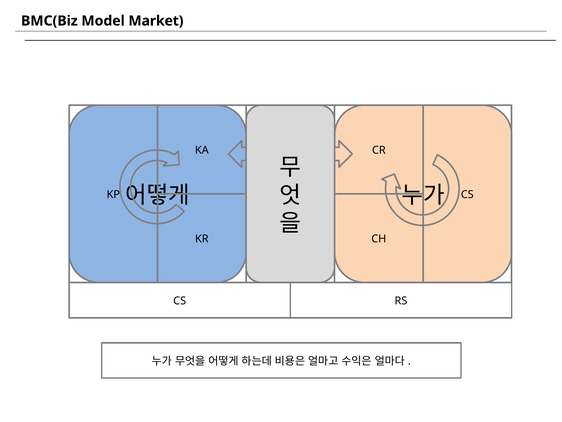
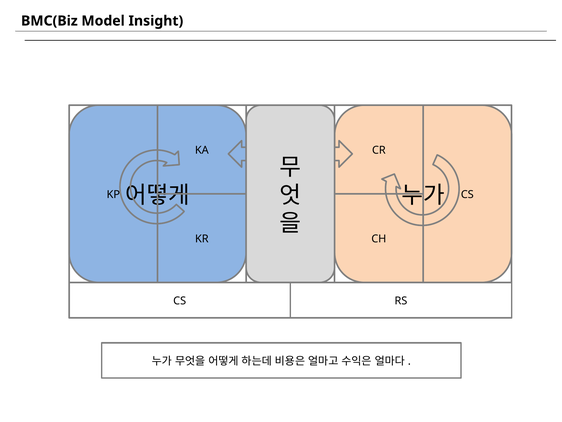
Market: Market -> Insight
